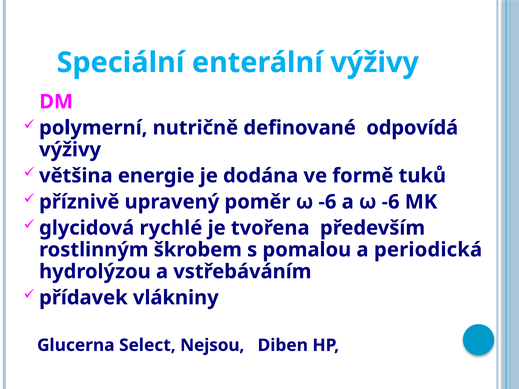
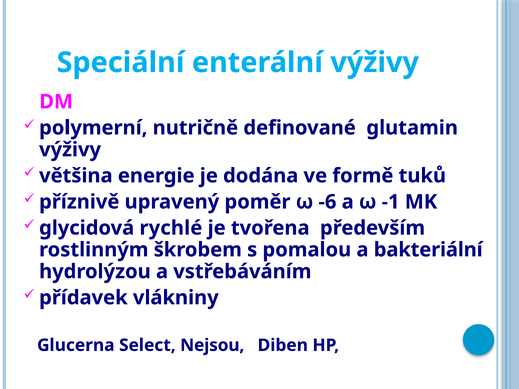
odpovídá: odpovídá -> glutamin
a ω -6: -6 -> -1
periodická: periodická -> bakteriální
